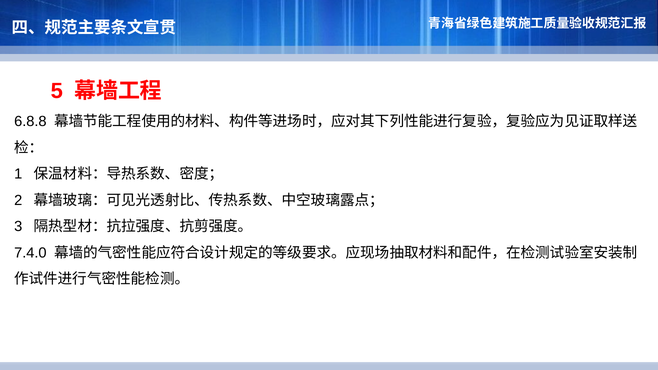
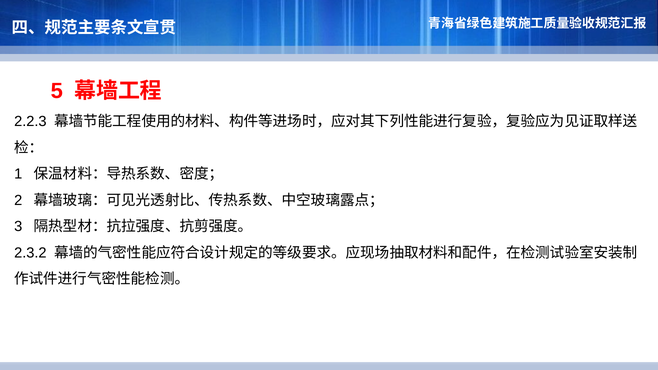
6.8.8: 6.8.8 -> 2.2.3
7.4.0: 7.4.0 -> 2.3.2
